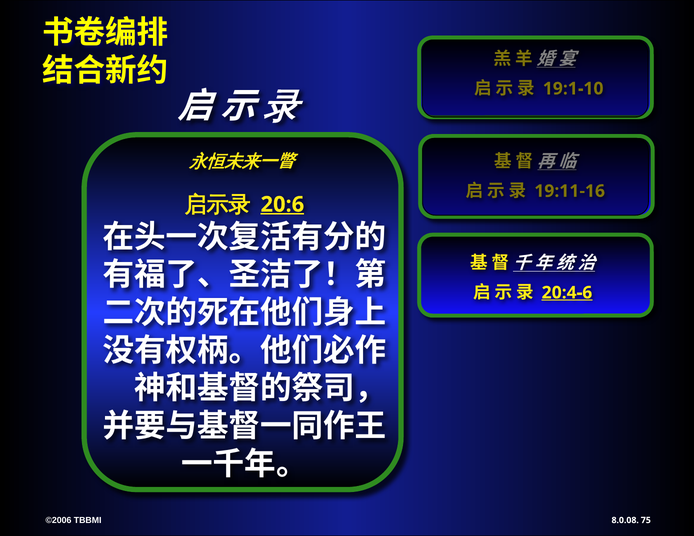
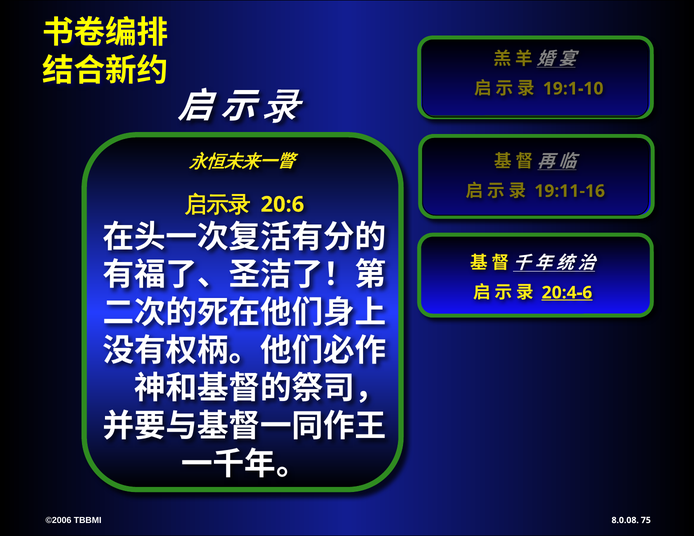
20:6 underline: present -> none
